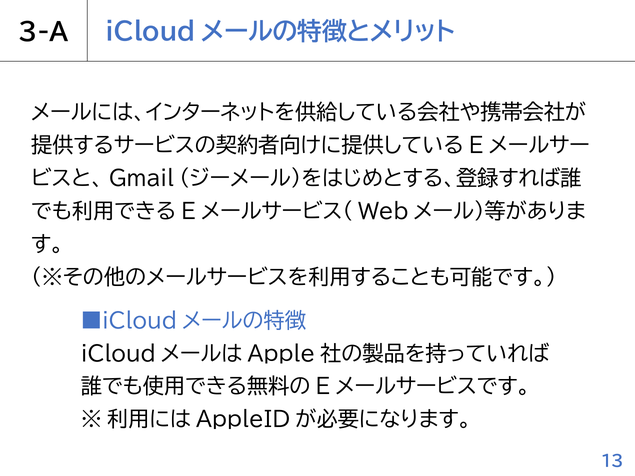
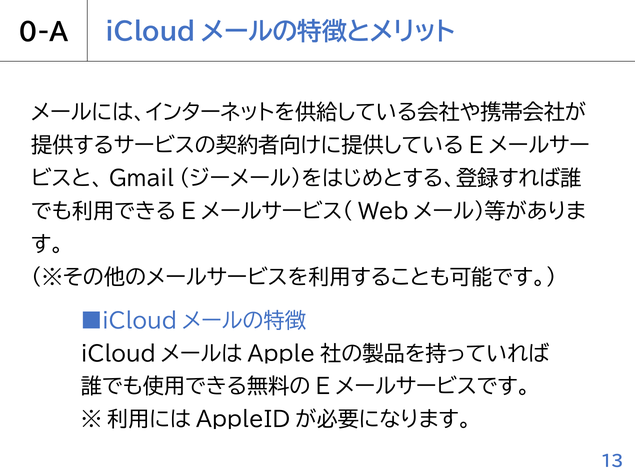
3-A: 3-A -> 0-A
